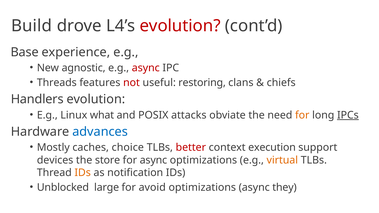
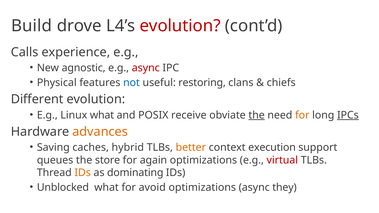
Base: Base -> Calls
Threads: Threads -> Physical
not colour: red -> blue
Handlers: Handlers -> Different
attacks: attacks -> receive
the at (257, 115) underline: none -> present
advances colour: blue -> orange
Mostly: Mostly -> Saving
choice: choice -> hybrid
better colour: red -> orange
devices: devices -> queues
for async: async -> again
virtual colour: orange -> red
notification: notification -> dominating
large at (107, 188): large -> what
